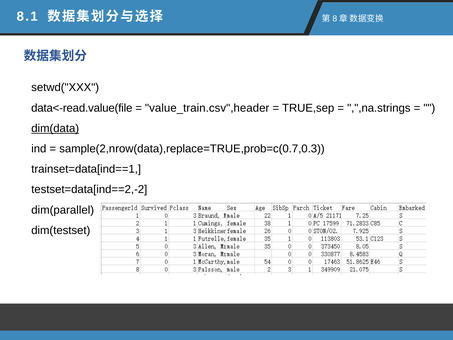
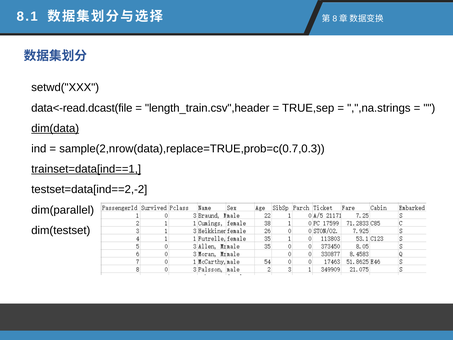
data<-read.value(file: data<-read.value(file -> data<-read.dcast(file
value_train.csv",header: value_train.csv",header -> length_train.csv",header
trainset=data[ind==1 underline: none -> present
